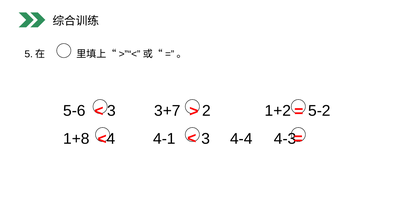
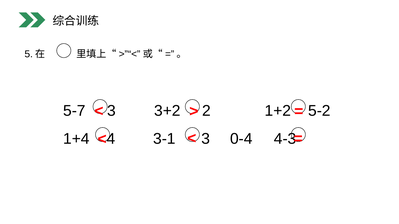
5-6: 5-6 -> 5-7
3+7: 3+7 -> 3+2
1+8: 1+8 -> 1+4
4-1: 4-1 -> 3-1
4-4: 4-4 -> 0-4
